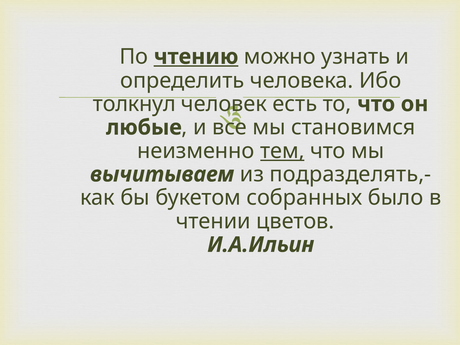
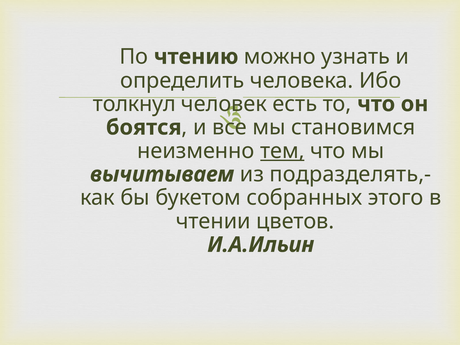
чтению underline: present -> none
любые: любые -> боятся
было: было -> этого
